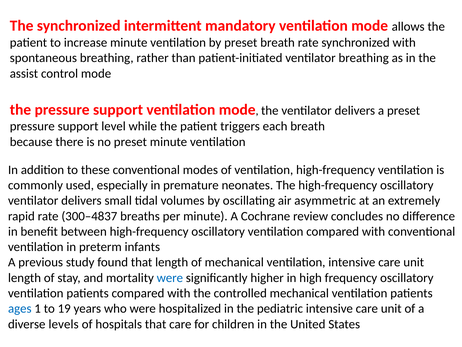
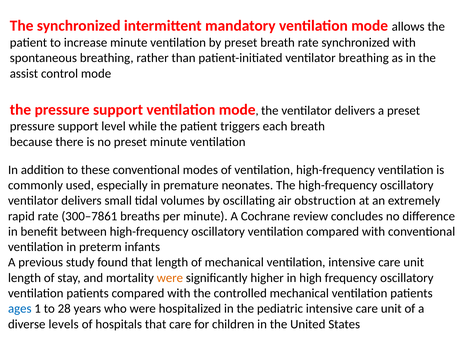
asymmetric: asymmetric -> obstruction
300–4837: 300–4837 -> 300–7861
were at (170, 277) colour: blue -> orange
19: 19 -> 28
